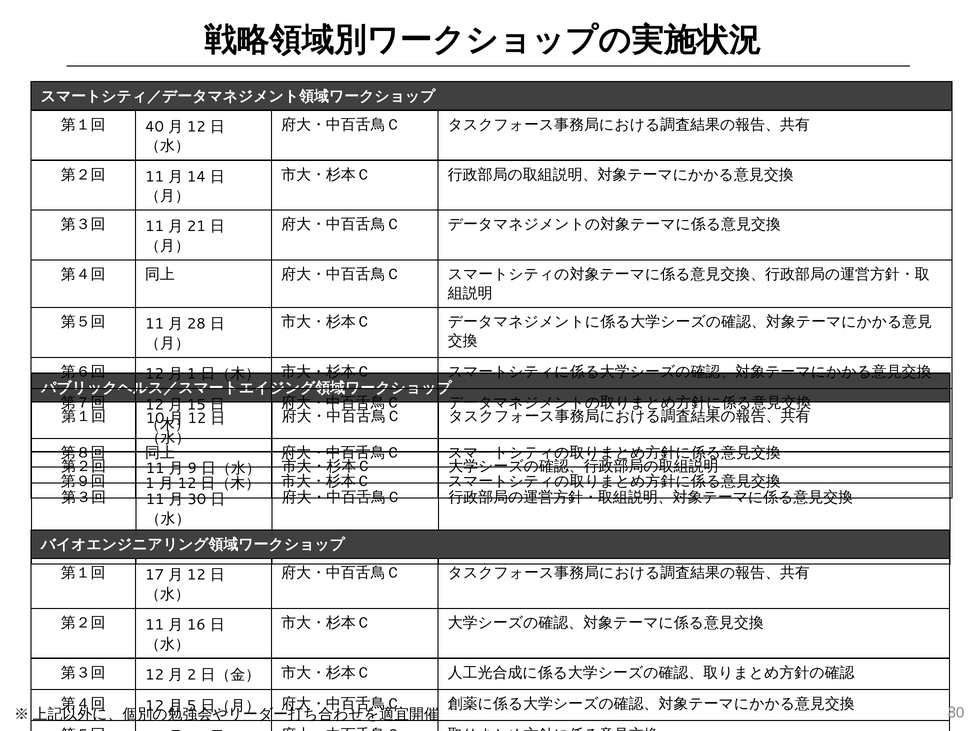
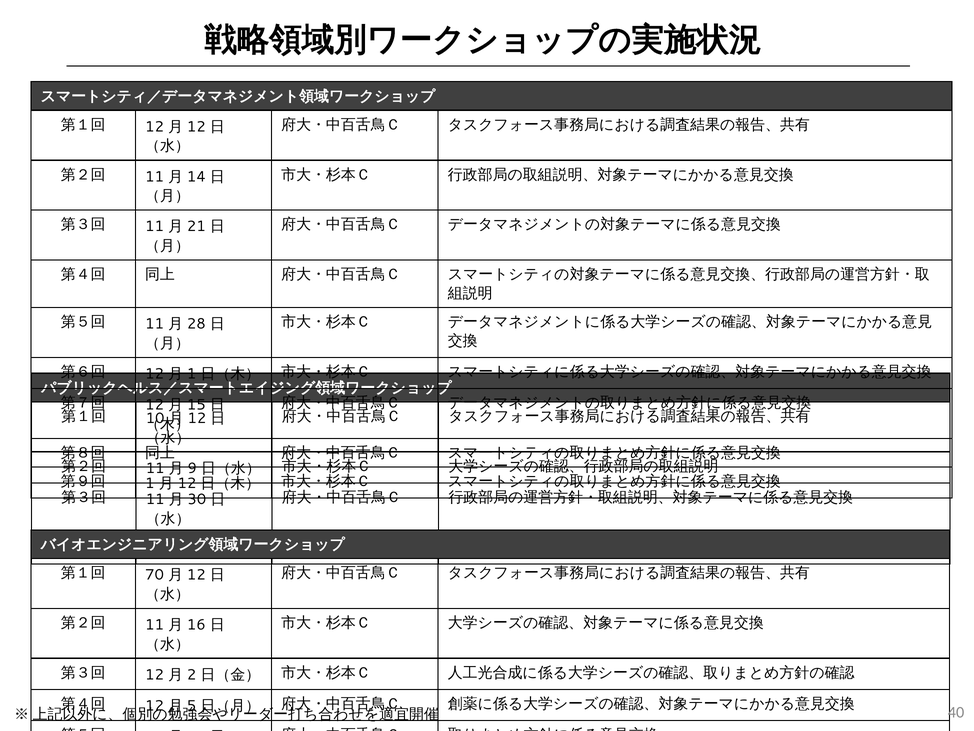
40 at (155, 127): 40 -> 12
17: 17 -> 70
80: 80 -> 40
